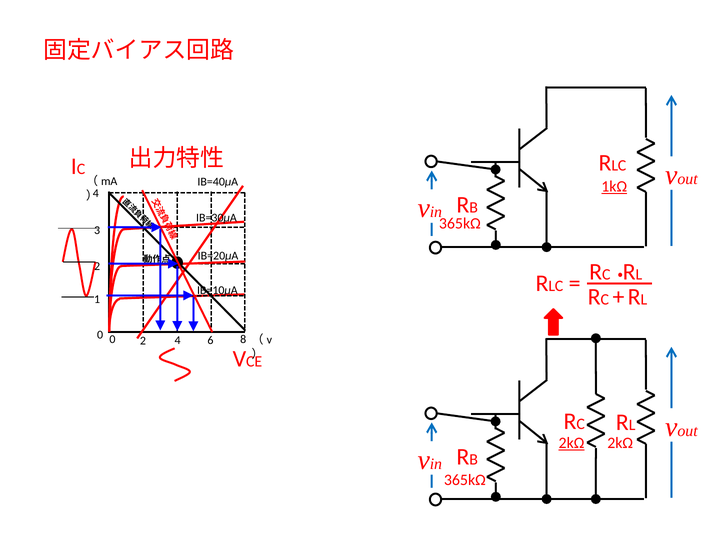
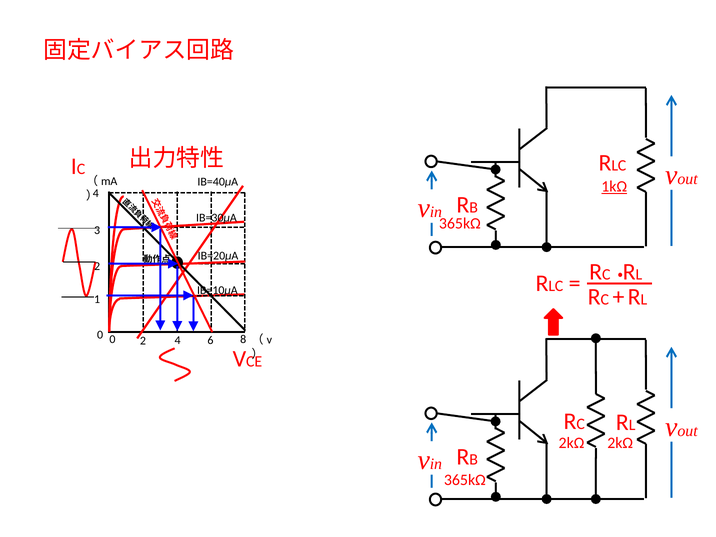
2kΩ at (571, 443) underline: present -> none
